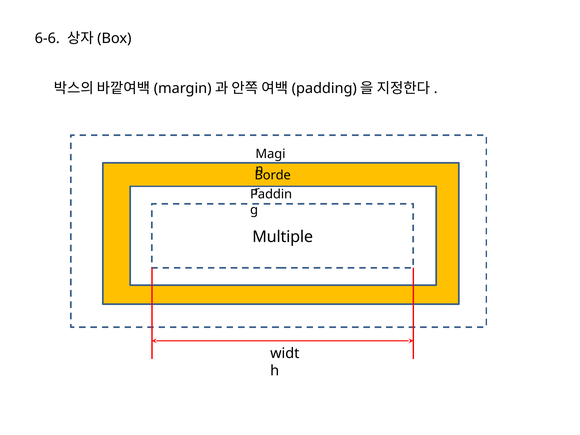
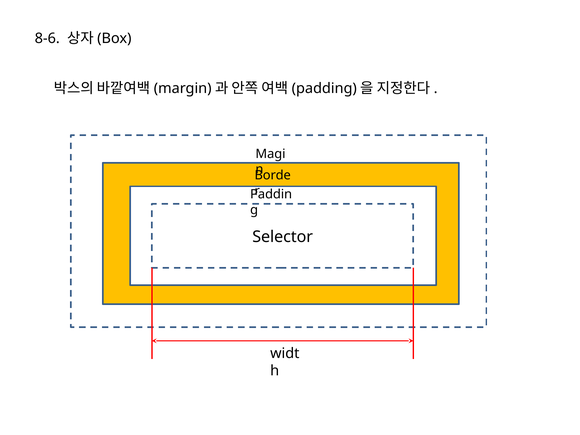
6-6: 6-6 -> 8-6
Multiple: Multiple -> Selector
